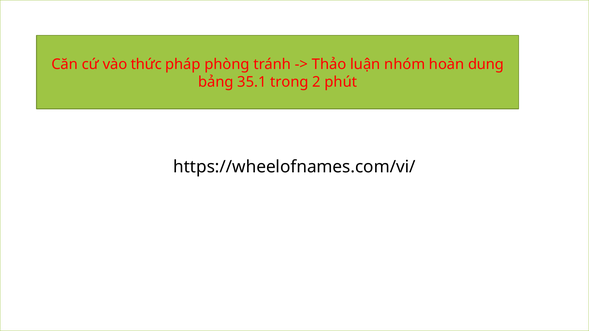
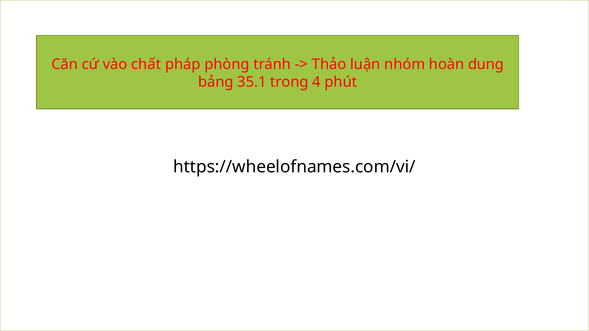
thức: thức -> chất
2: 2 -> 4
